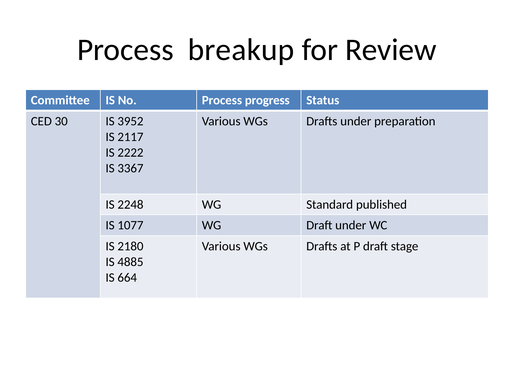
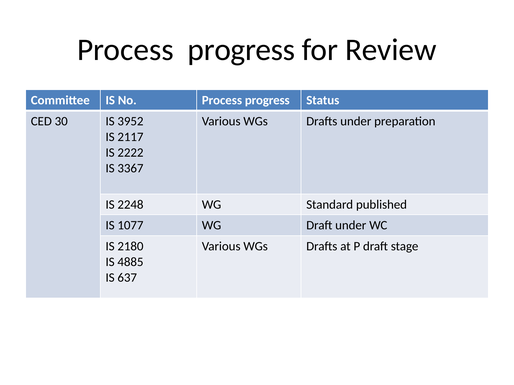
breakup at (241, 50): breakup -> progress
664: 664 -> 637
